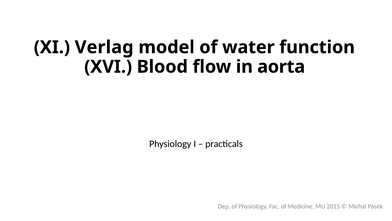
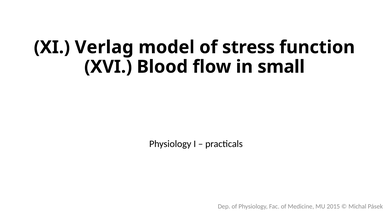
water: water -> stress
aorta: aorta -> small
